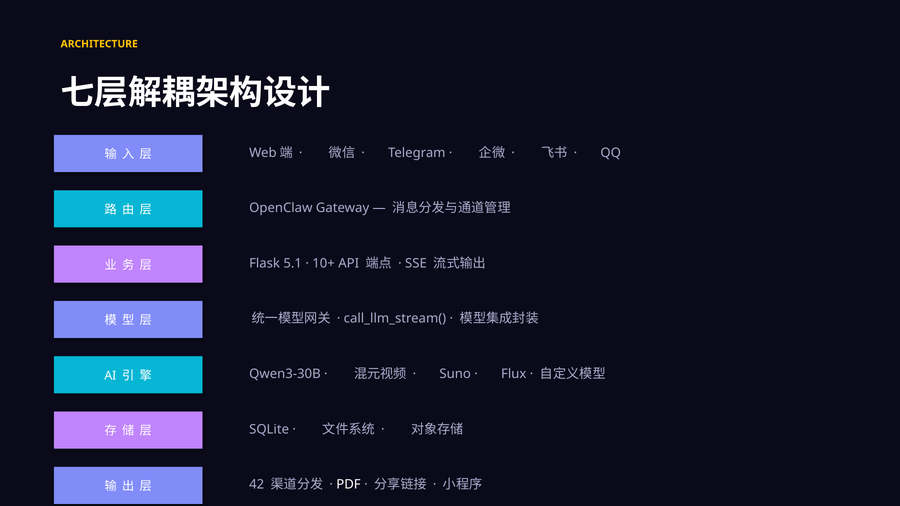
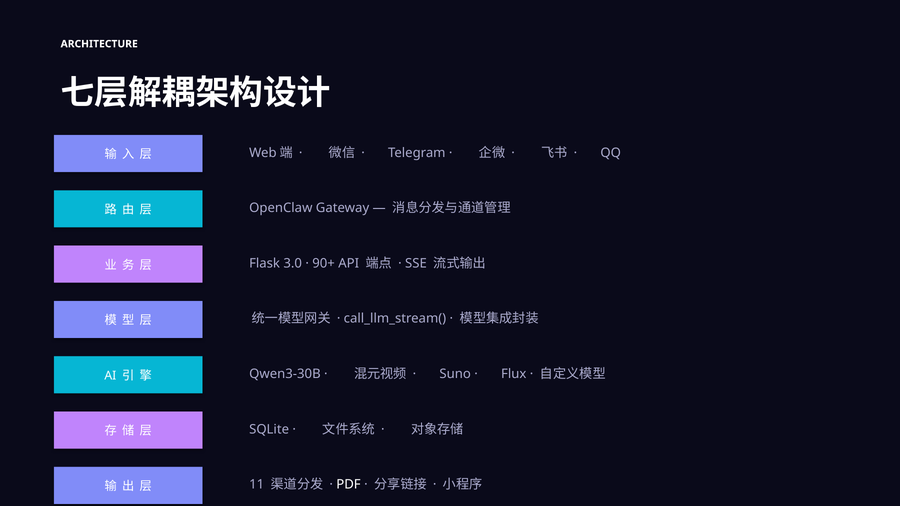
ARCHITECTURE colour: yellow -> white
5.1: 5.1 -> 3.0
10+: 10+ -> 90+
42: 42 -> 11
